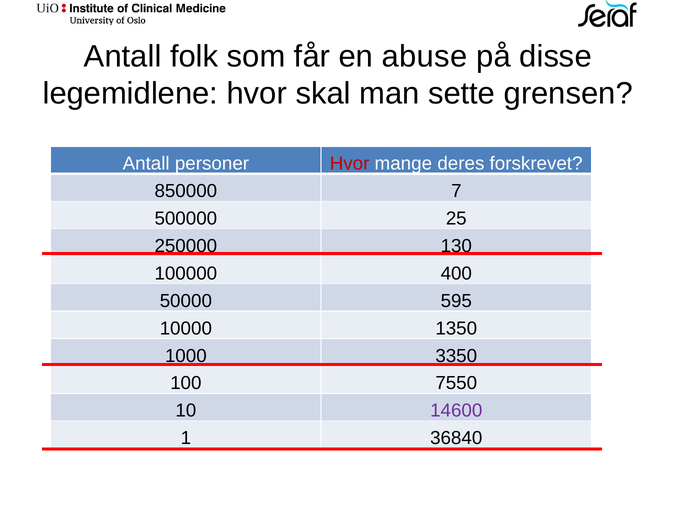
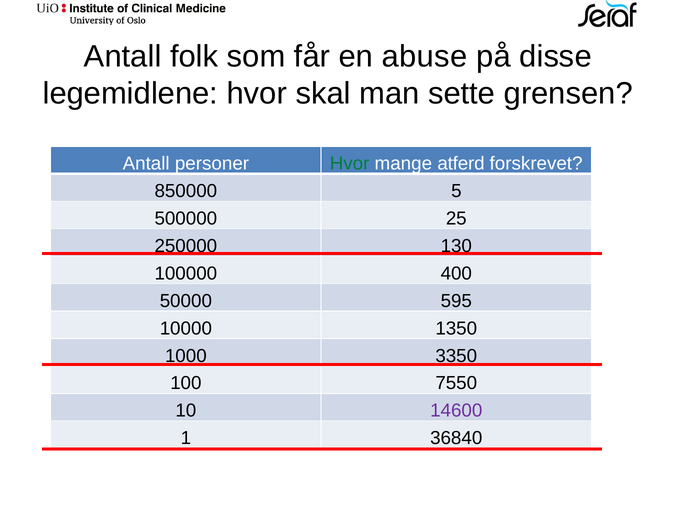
Hvor at (350, 164) colour: red -> green
deres: deres -> atferd
7: 7 -> 5
